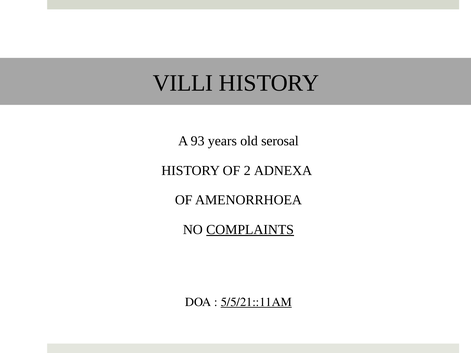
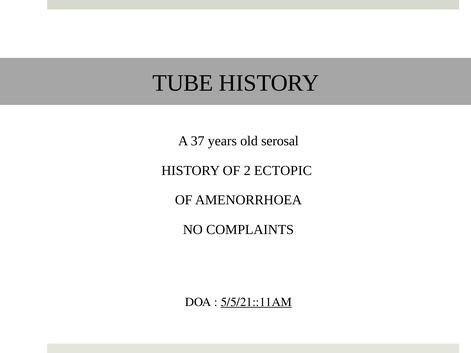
VILLI: VILLI -> TUBE
93: 93 -> 37
ADNEXA: ADNEXA -> ECTOPIC
COMPLAINTS underline: present -> none
